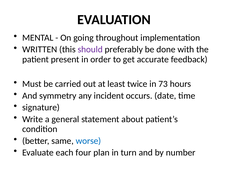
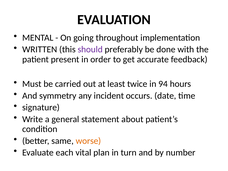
73: 73 -> 94
worse colour: blue -> orange
four: four -> vital
